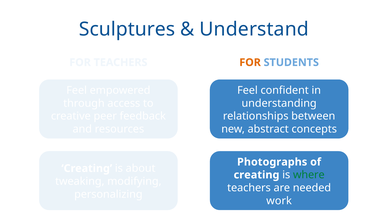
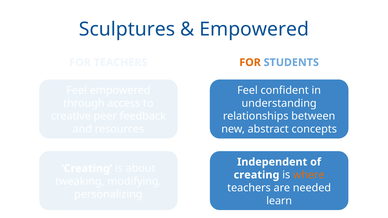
Understand at (254, 29): Understand -> Empowered
Photographs: Photographs -> Independent
where colour: green -> orange
work at (279, 201): work -> learn
